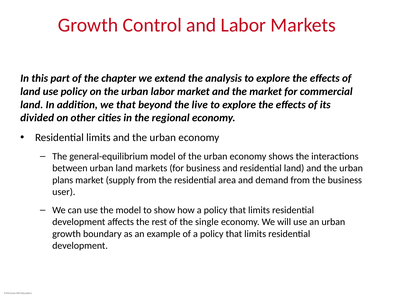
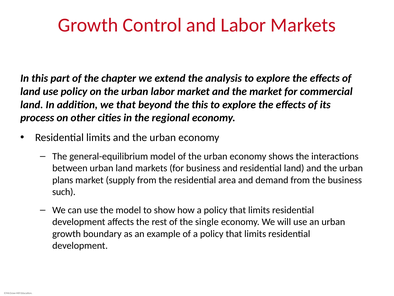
the live: live -> this
divided: divided -> process
user: user -> such
